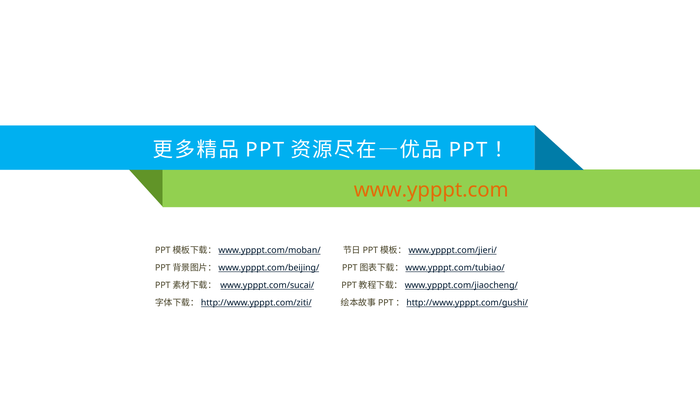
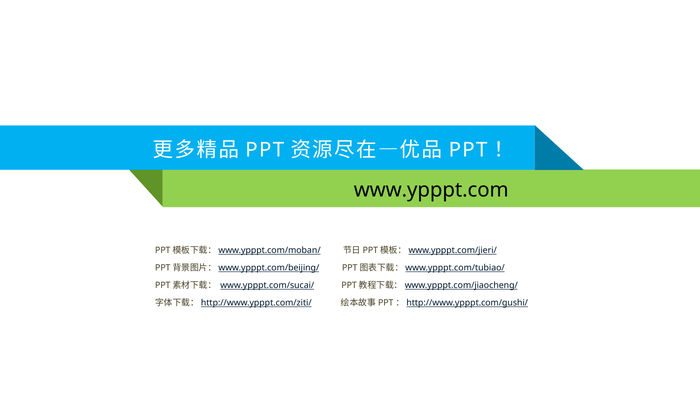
www.ypppt.com colour: orange -> black
